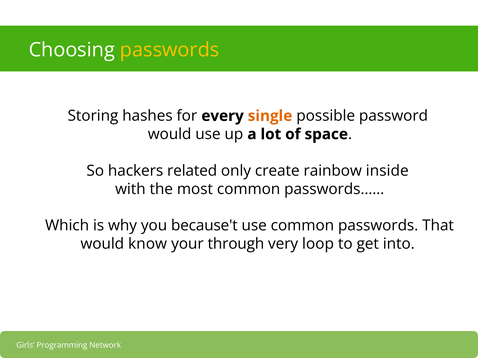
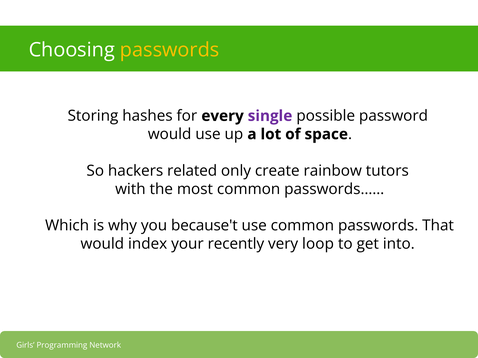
single colour: orange -> purple
inside: inside -> tutors
know: know -> index
through: through -> recently
